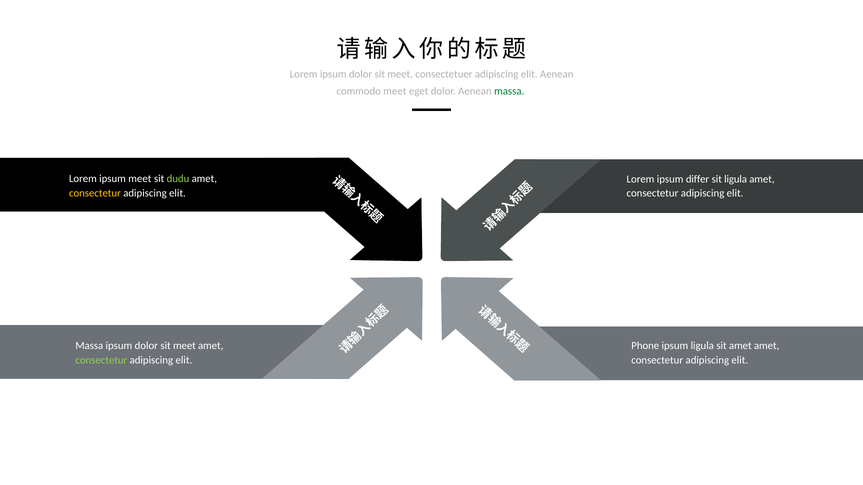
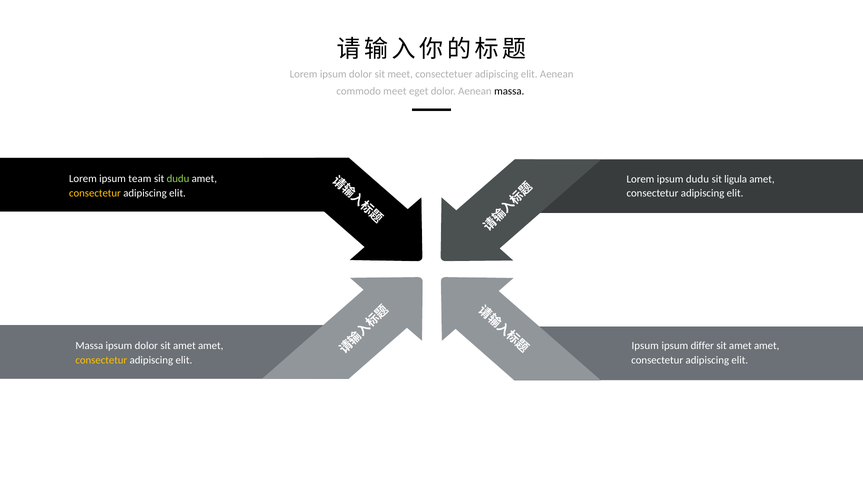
massa at (509, 91) colour: green -> black
ipsum meet: meet -> team
ipsum differ: differ -> dudu
meet at (184, 346): meet -> amet
Phone at (645, 346): Phone -> Ipsum
ipsum ligula: ligula -> differ
consectetur at (101, 360) colour: light green -> yellow
